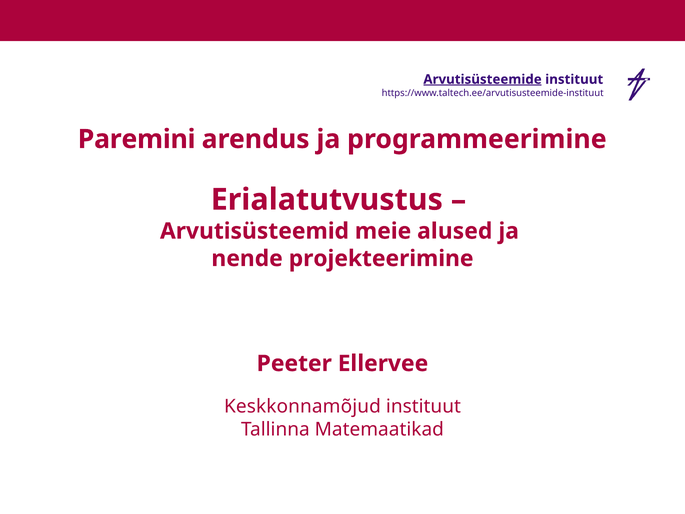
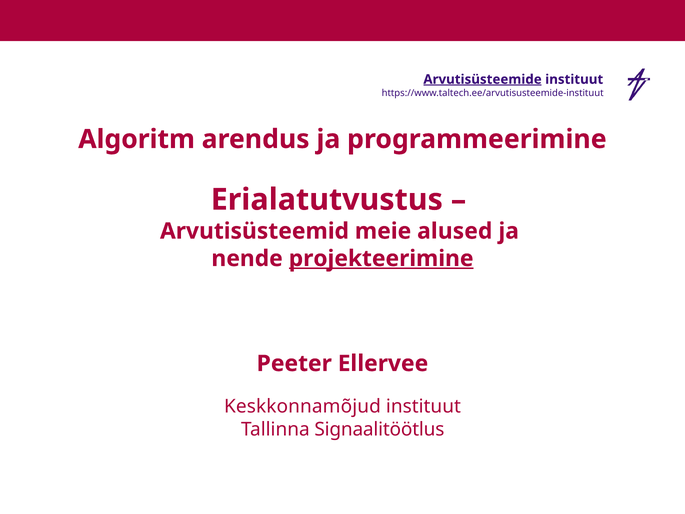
Paremini: Paremini -> Algoritm
projekteerimine underline: none -> present
Matemaatikad: Matemaatikad -> Signaalitöötlus
